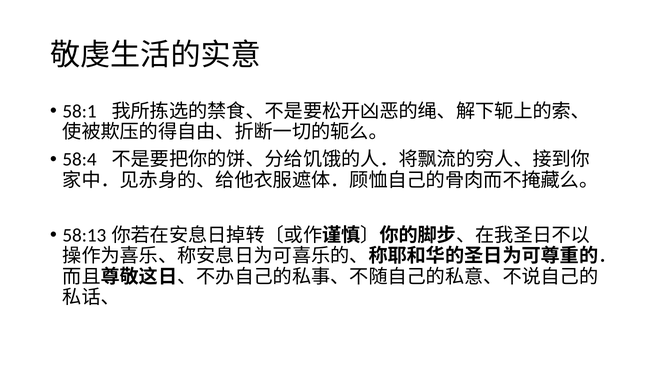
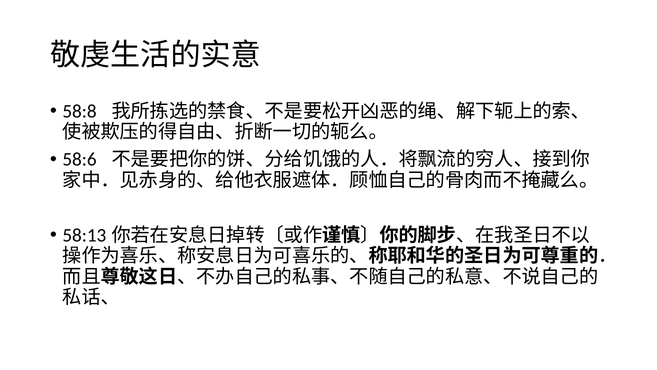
58:1: 58:1 -> 58:8
58:4: 58:4 -> 58:6
